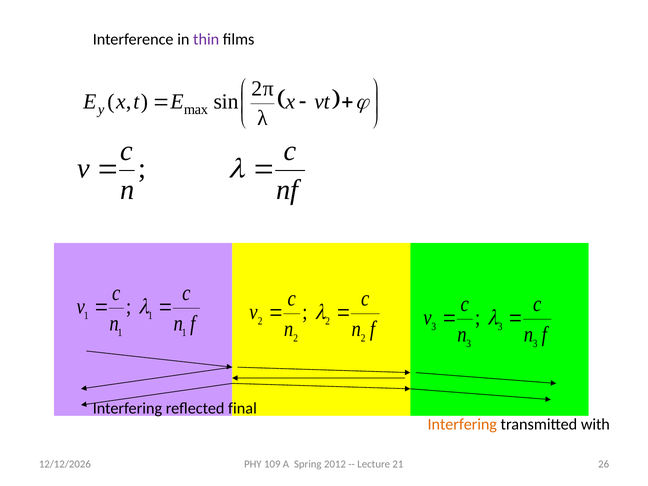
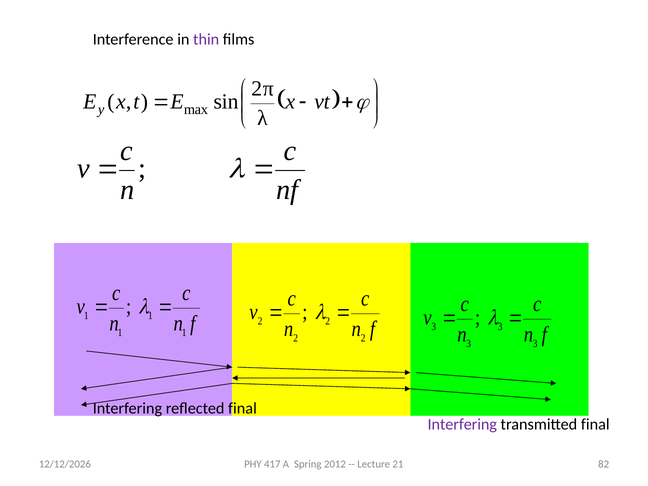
Interfering at (462, 424) colour: orange -> purple
transmitted with: with -> final
109: 109 -> 417
26: 26 -> 82
